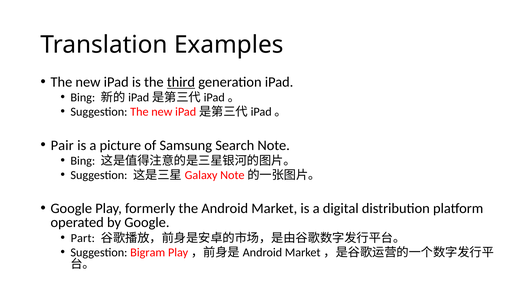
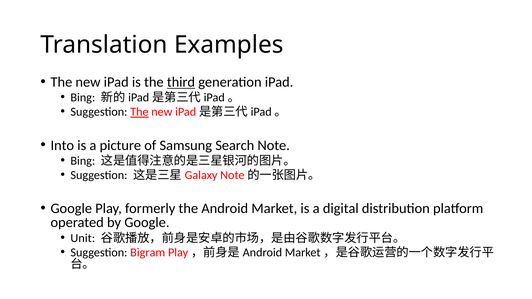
The at (139, 112) underline: none -> present
Pair: Pair -> Into
Part: Part -> Unit
